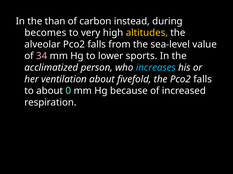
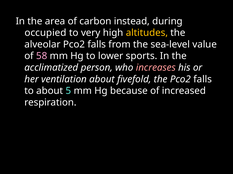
than: than -> area
becomes: becomes -> occupied
34: 34 -> 58
increases colour: light blue -> pink
0: 0 -> 5
